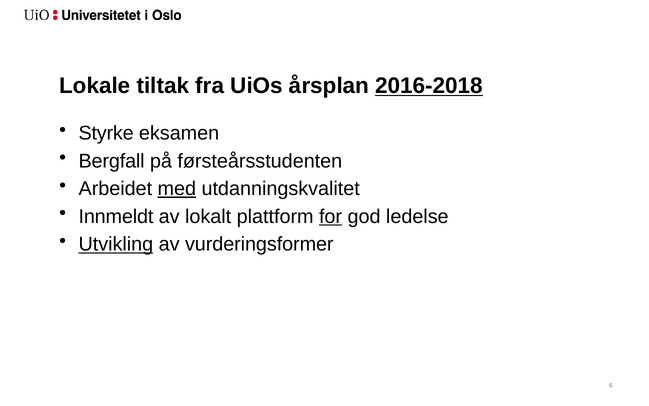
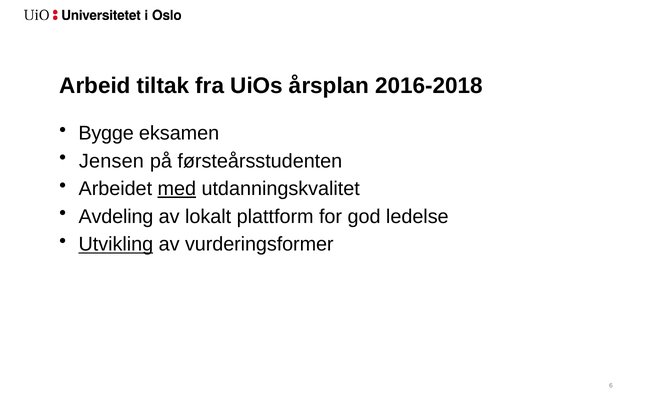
Lokale: Lokale -> Arbeid
2016-2018 underline: present -> none
Styrke: Styrke -> Bygge
Bergfall: Bergfall -> Jensen
Innmeldt: Innmeldt -> Avdeling
for underline: present -> none
